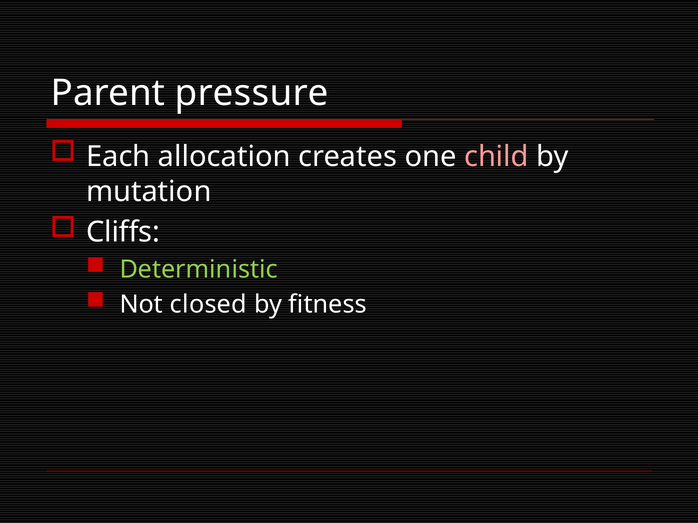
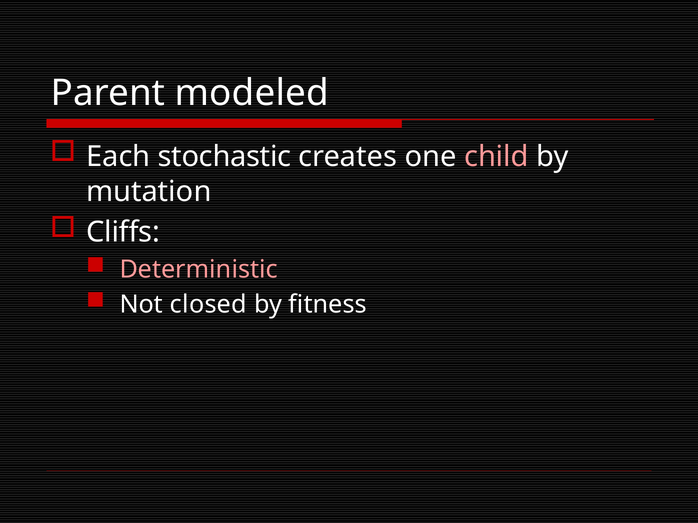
pressure: pressure -> modeled
allocation: allocation -> stochastic
Deterministic colour: light green -> pink
